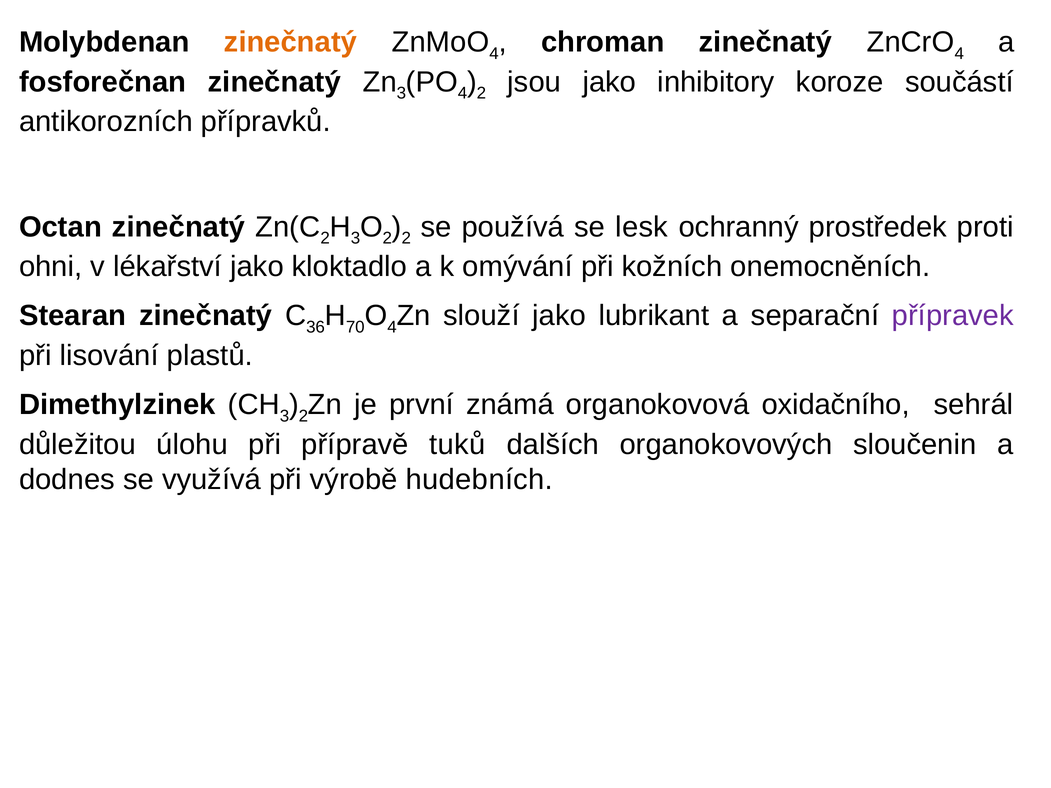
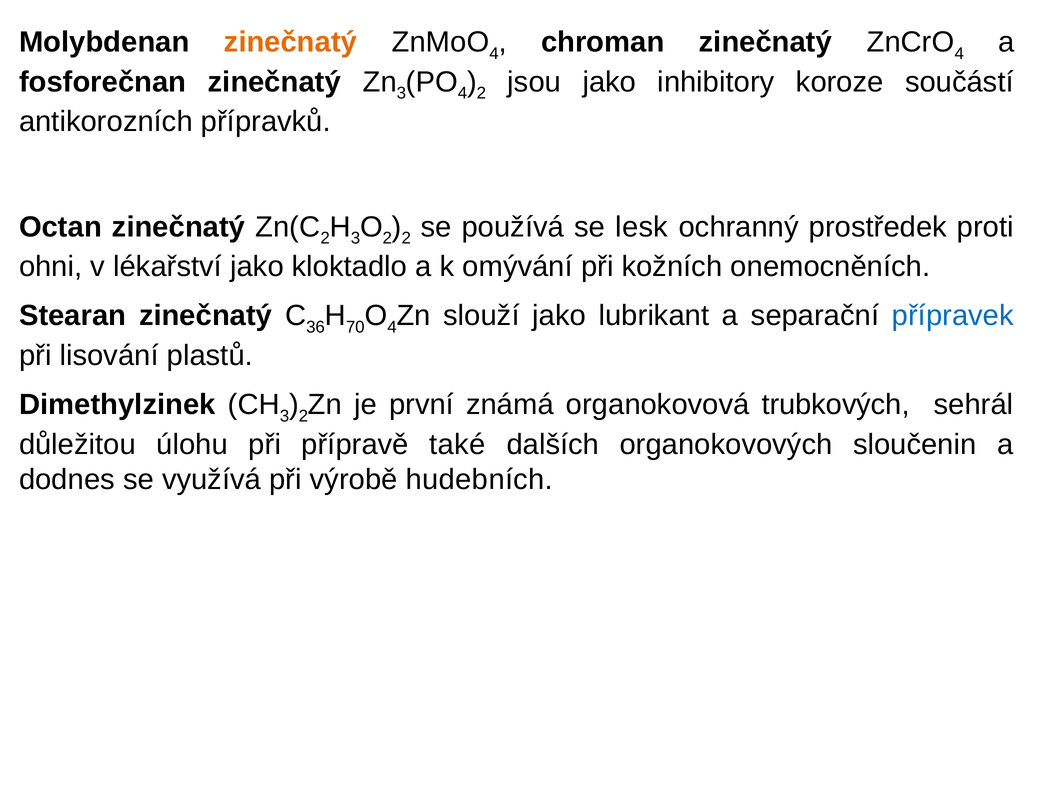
přípravek colour: purple -> blue
oxidačního: oxidačního -> trubkových
tuků: tuků -> také
